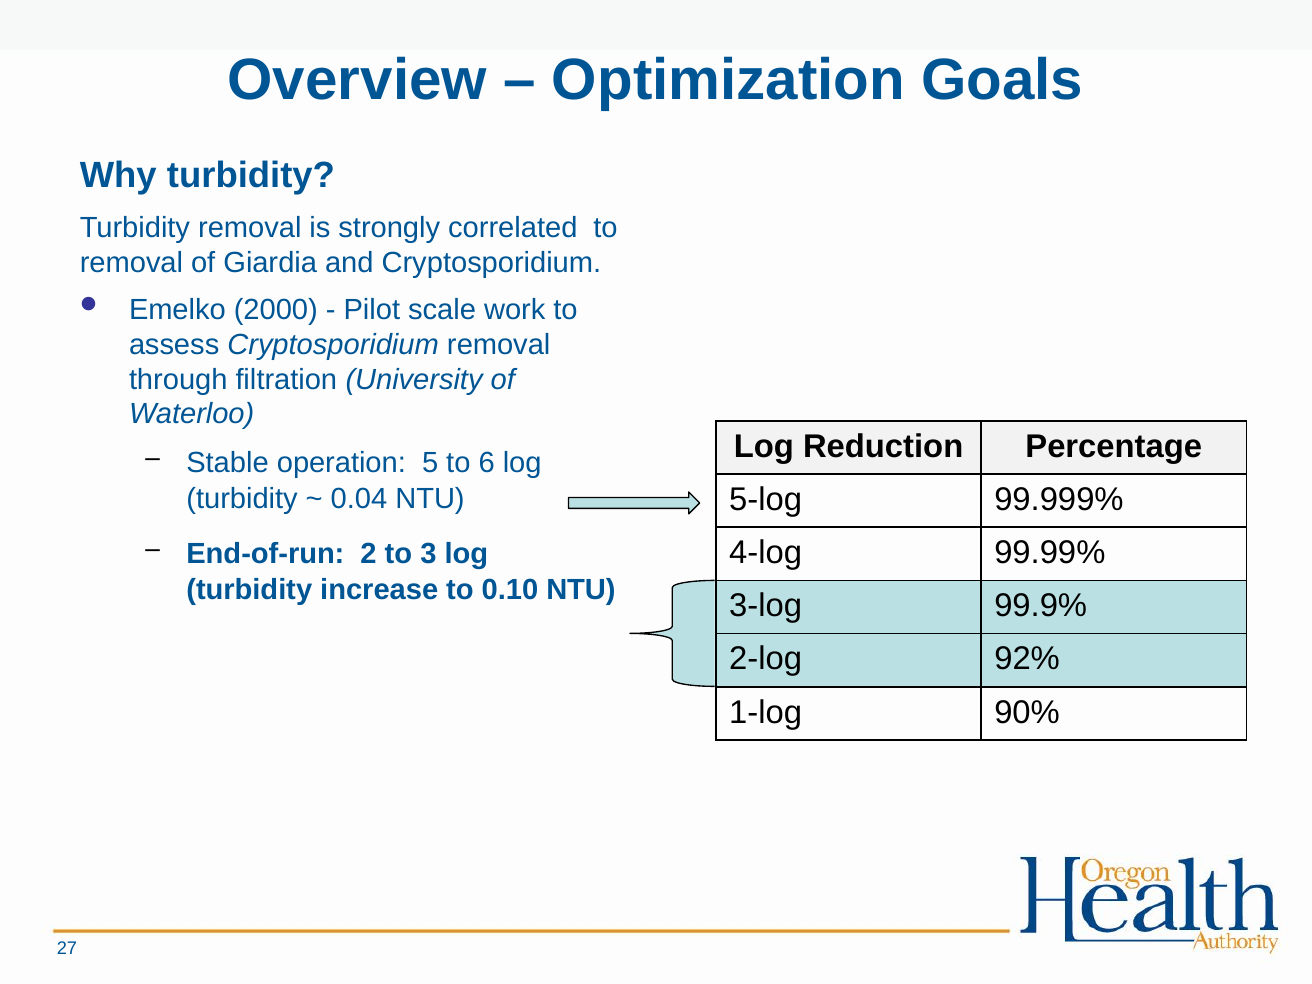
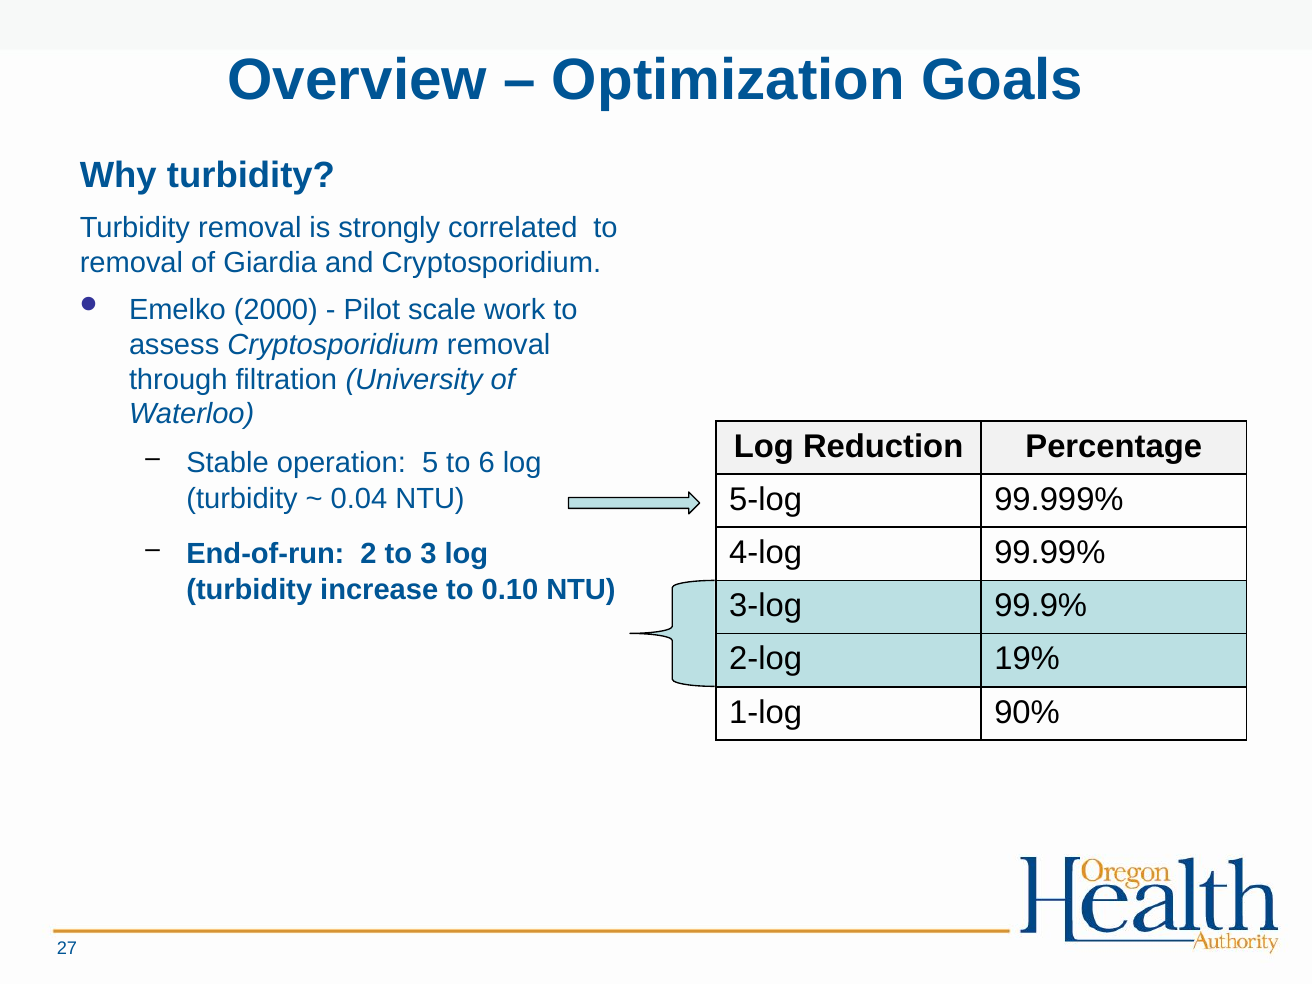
92%: 92% -> 19%
